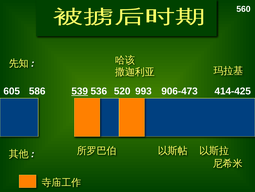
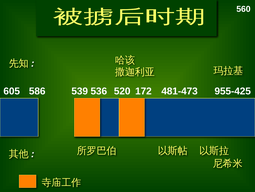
539 underline: present -> none
993: 993 -> 172
906-473: 906-473 -> 481-473
414-425: 414-425 -> 955-425
